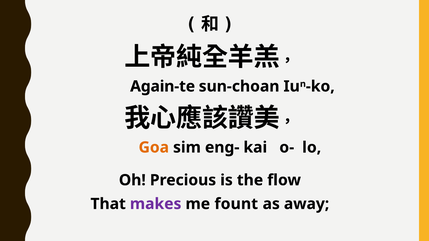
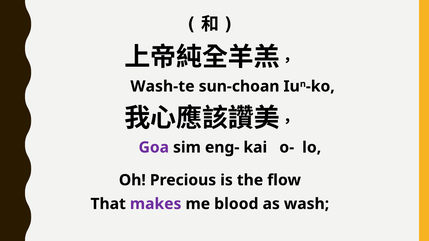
Again-te: Again-te -> Wash-te
Goa colour: orange -> purple
fount: fount -> blood
away: away -> wash
